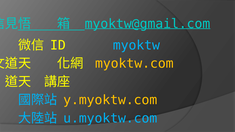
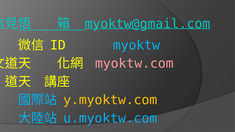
myoktw.com colour: yellow -> pink
